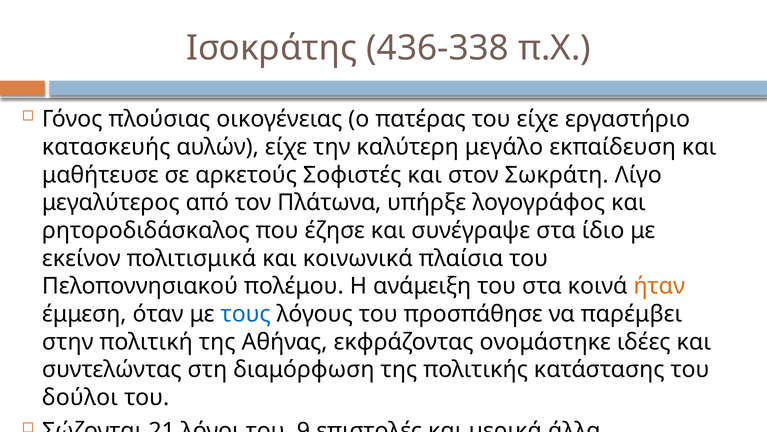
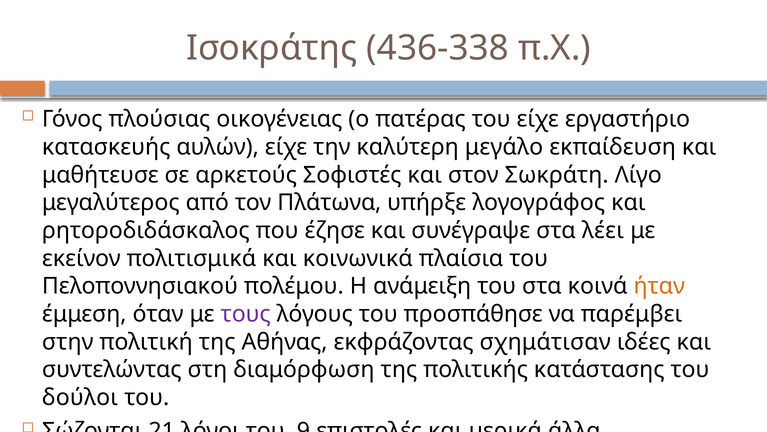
ίδιο: ίδιο -> λέει
τους colour: blue -> purple
ονομάστηκε: ονομάστηκε -> σχημάτισαν
